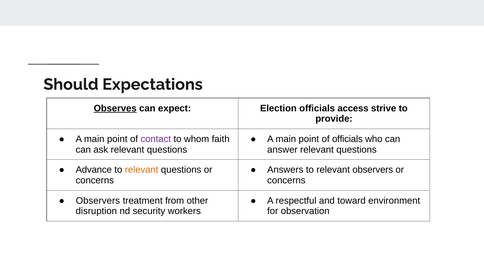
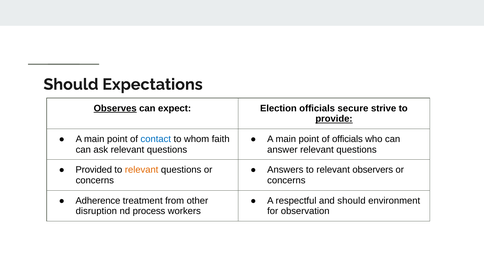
access: access -> secure
provide underline: none -> present
contact colour: purple -> blue
Advance: Advance -> Provided
Observers at (98, 201): Observers -> Adherence
and toward: toward -> should
security: security -> process
